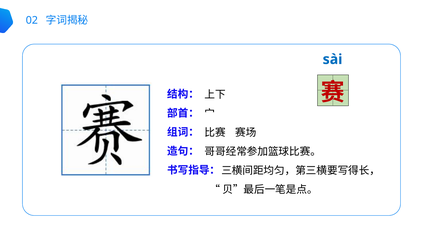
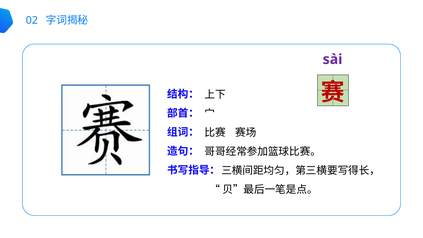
sài colour: blue -> purple
